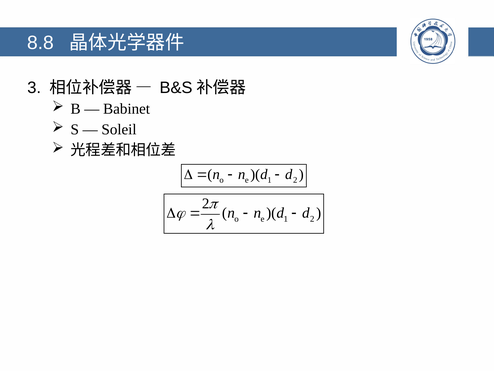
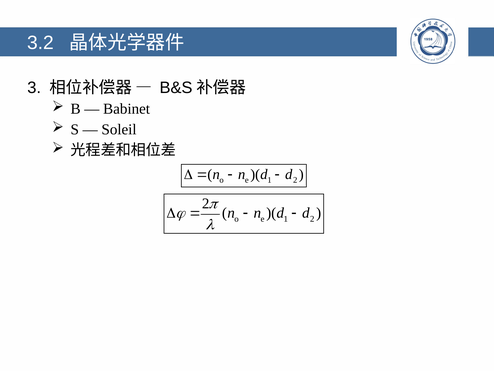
8.8: 8.8 -> 3.2
